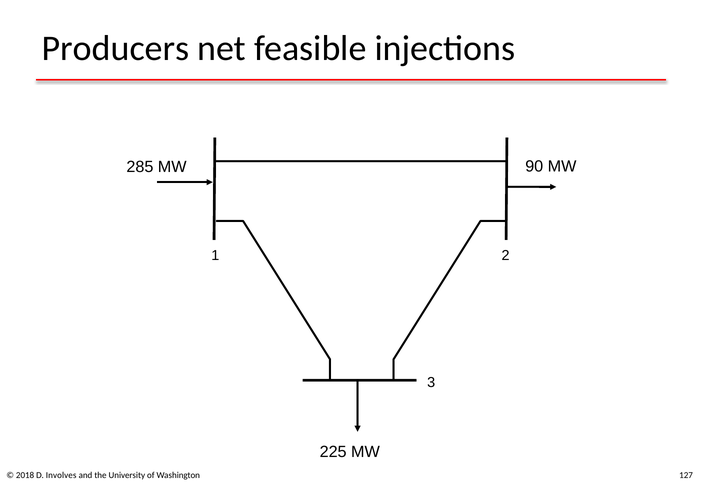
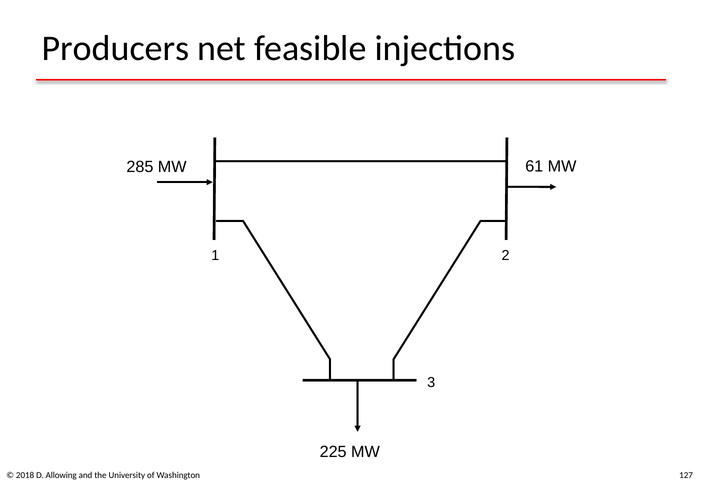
90: 90 -> 61
Involves: Involves -> Allowing
